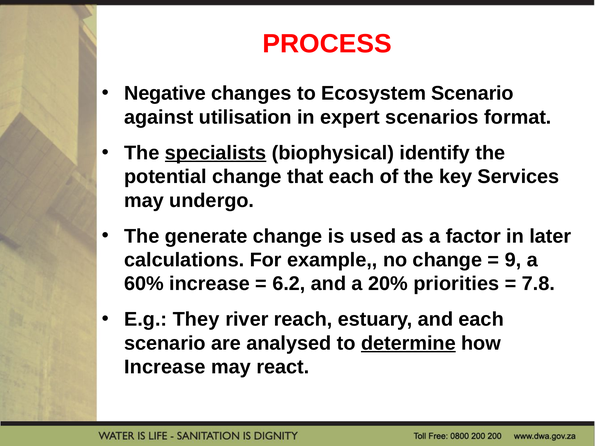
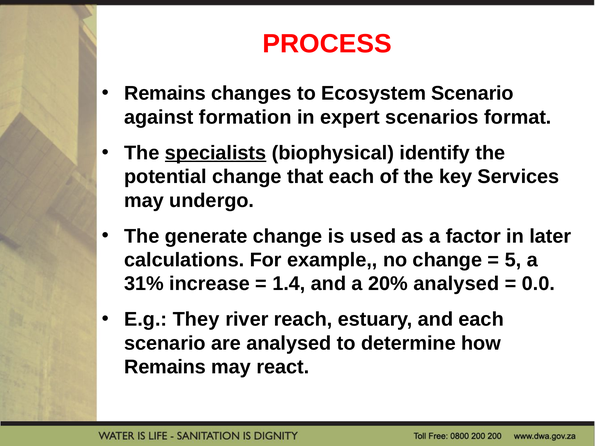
Negative at (165, 93): Negative -> Remains
utilisation: utilisation -> formation
9: 9 -> 5
60%: 60% -> 31%
6.2: 6.2 -> 1.4
20% priorities: priorities -> analysed
7.8: 7.8 -> 0.0
determine underline: present -> none
Increase at (165, 367): Increase -> Remains
